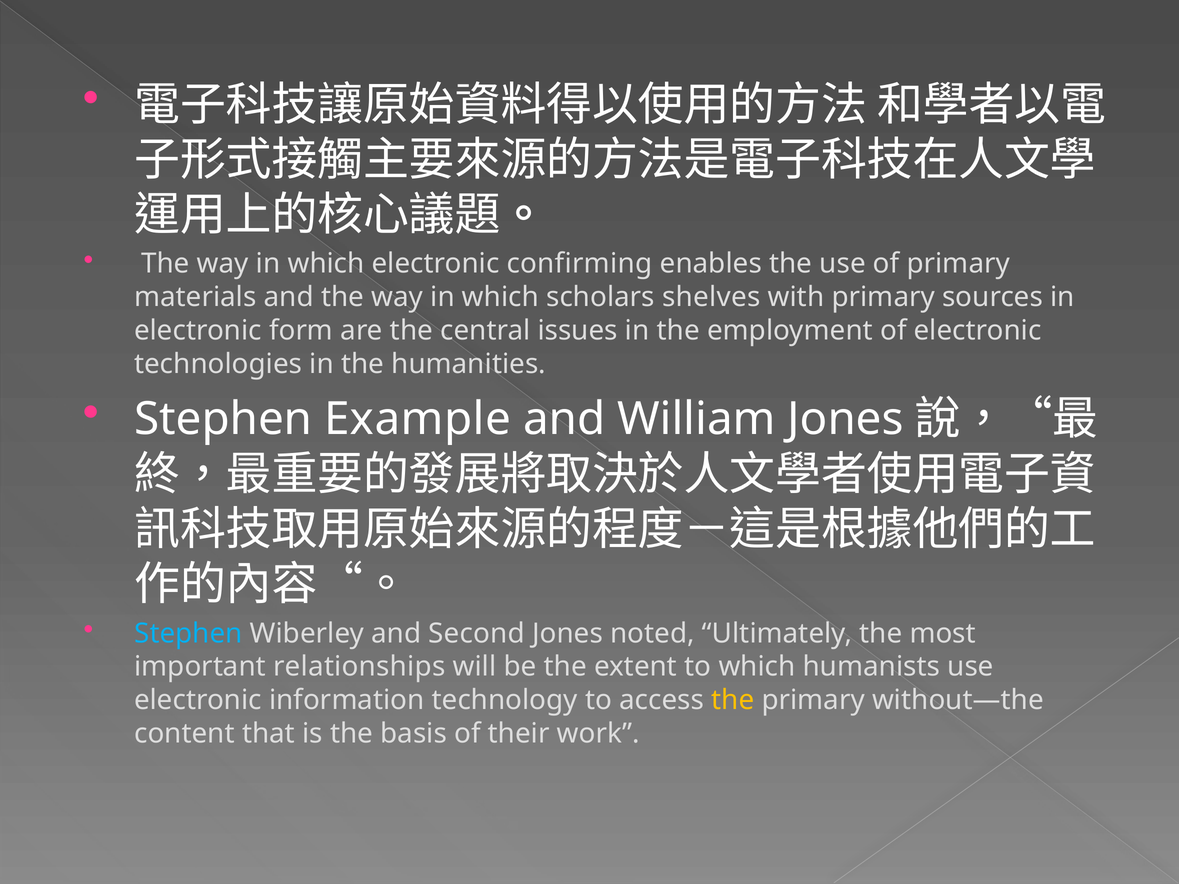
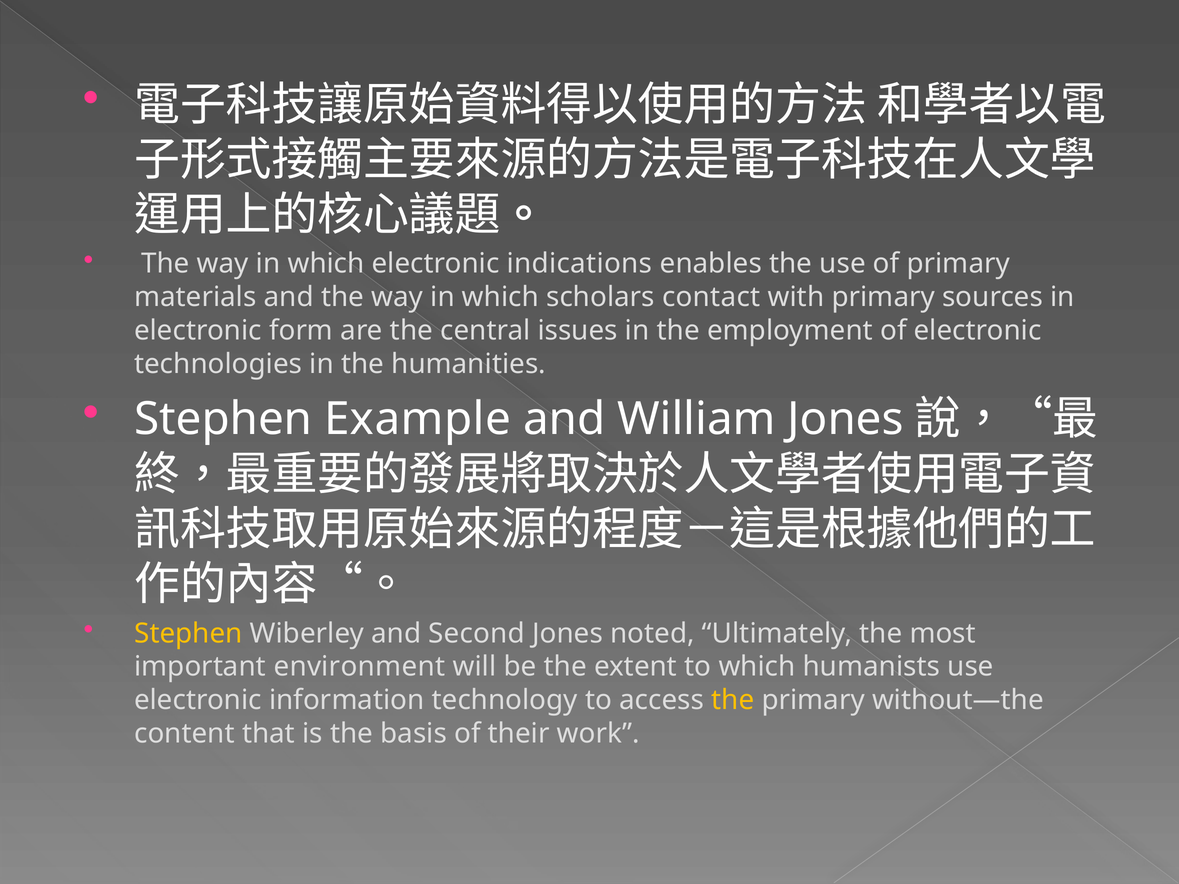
confirming: confirming -> indications
shelves: shelves -> contact
Stephen at (188, 634) colour: light blue -> yellow
relationships: relationships -> environment
